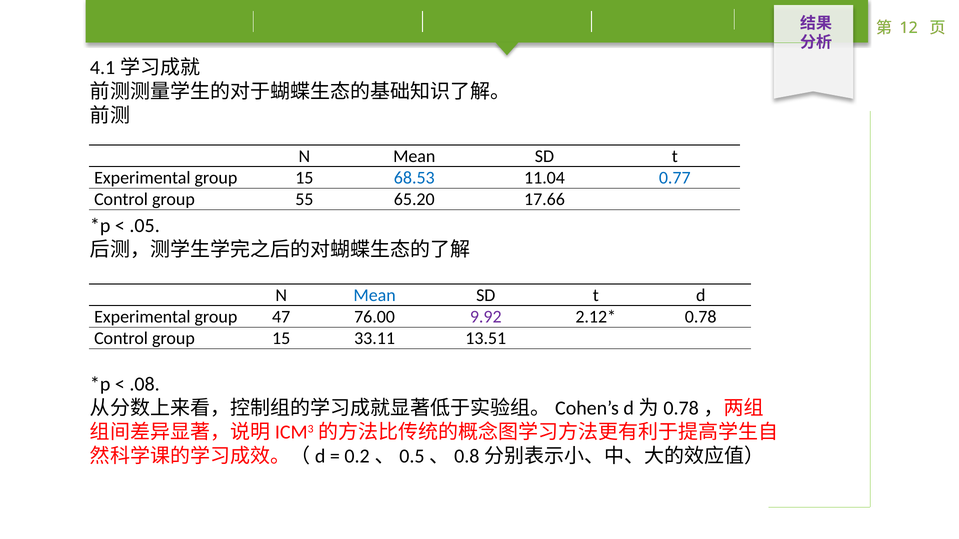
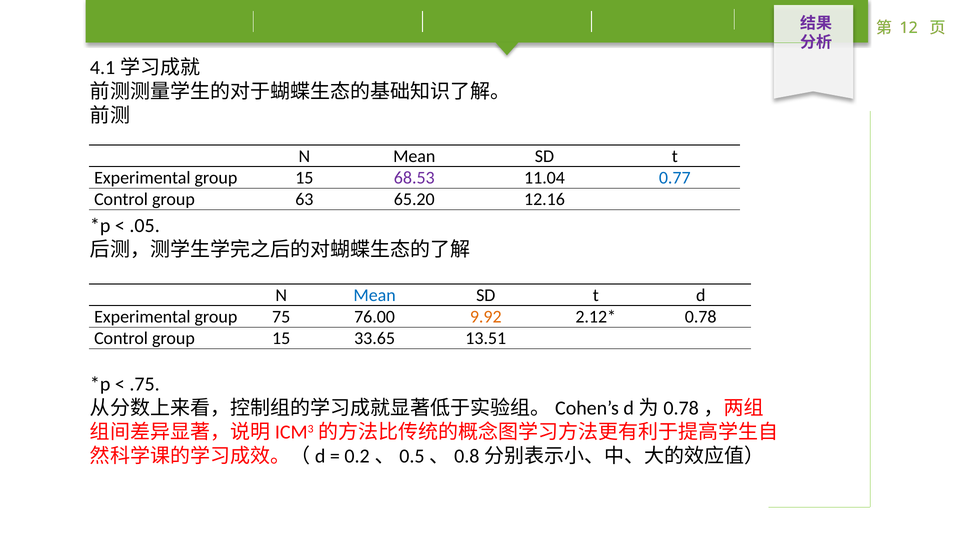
68.53 colour: blue -> purple
55: 55 -> 63
17.66: 17.66 -> 12.16
47: 47 -> 75
9.92 colour: purple -> orange
33.11: 33.11 -> 33.65
.08: .08 -> .75
